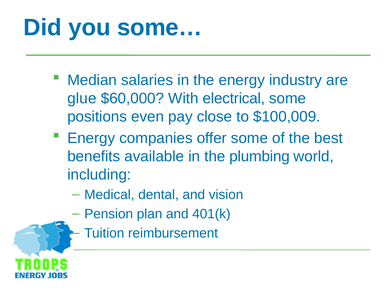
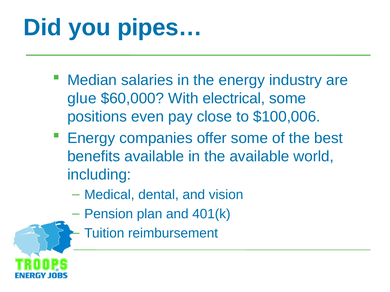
some…: some… -> pipes…
$100,009: $100,009 -> $100,006
the plumbing: plumbing -> available
